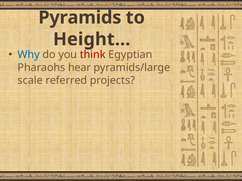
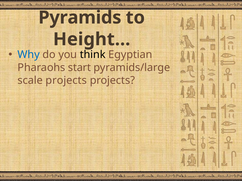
think colour: red -> black
hear: hear -> start
scale referred: referred -> projects
